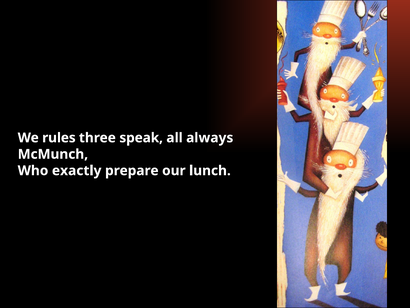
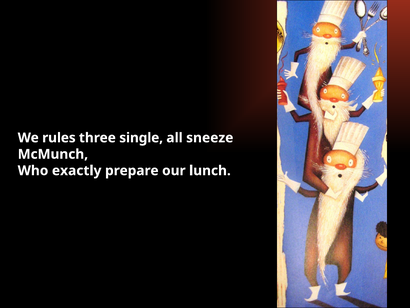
speak: speak -> single
always: always -> sneeze
